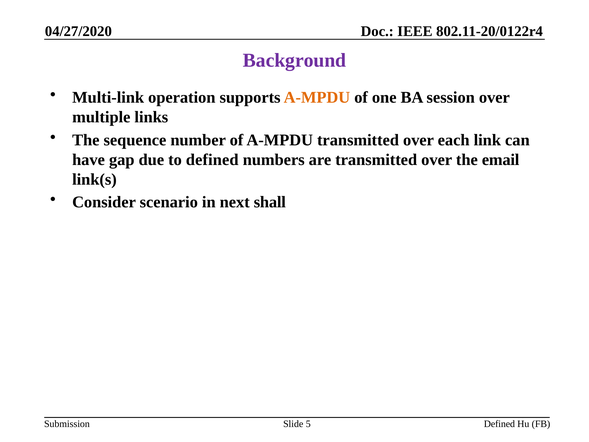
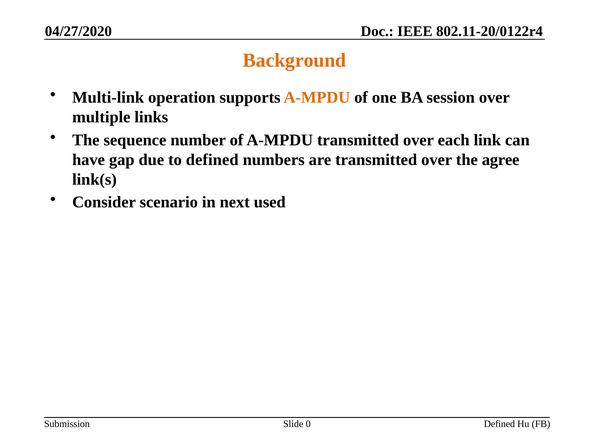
Background colour: purple -> orange
email: email -> agree
shall: shall -> used
5: 5 -> 0
